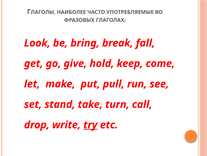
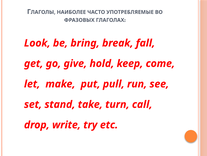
try underline: present -> none
